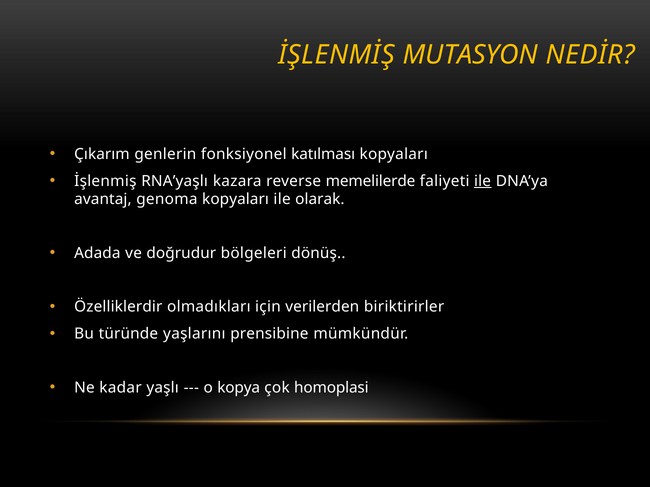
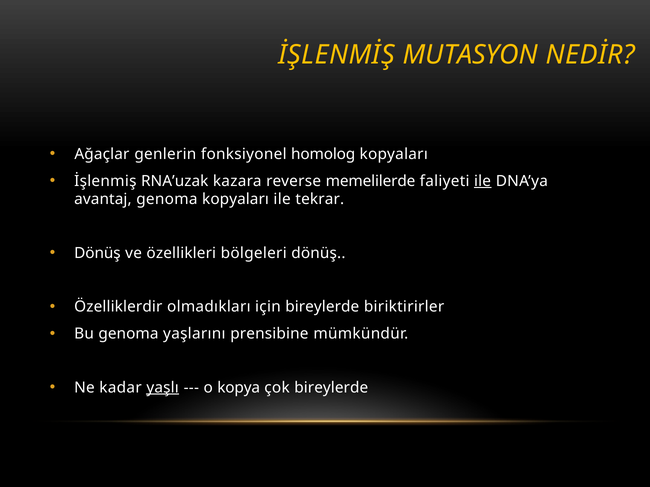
Çıkarım: Çıkarım -> Ağaçlar
katılması: katılması -> homolog
RNA’yaşlı: RNA’yaşlı -> RNA’uzak
olarak: olarak -> tekrar
Adada at (97, 253): Adada -> Dönüş
doğrudur: doğrudur -> özellikleri
için verilerden: verilerden -> bireylerde
Bu türünde: türünde -> genoma
yaşlı underline: none -> present
çok homoplasi: homoplasi -> bireylerde
